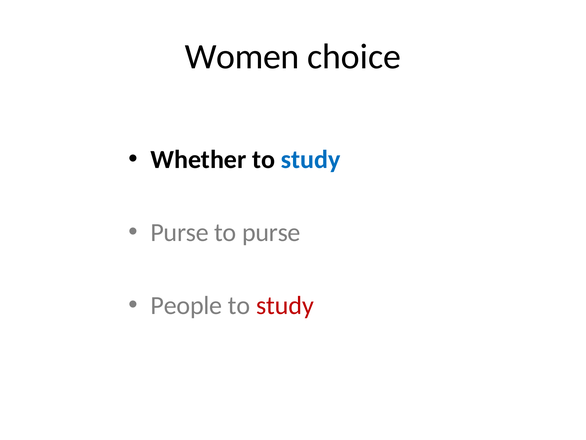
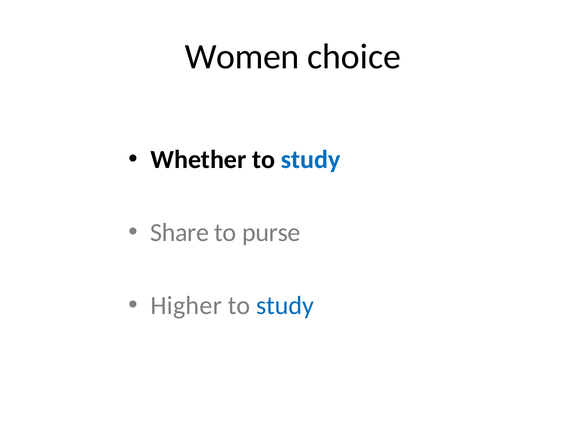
Purse at (180, 232): Purse -> Share
People: People -> Higher
study at (285, 305) colour: red -> blue
